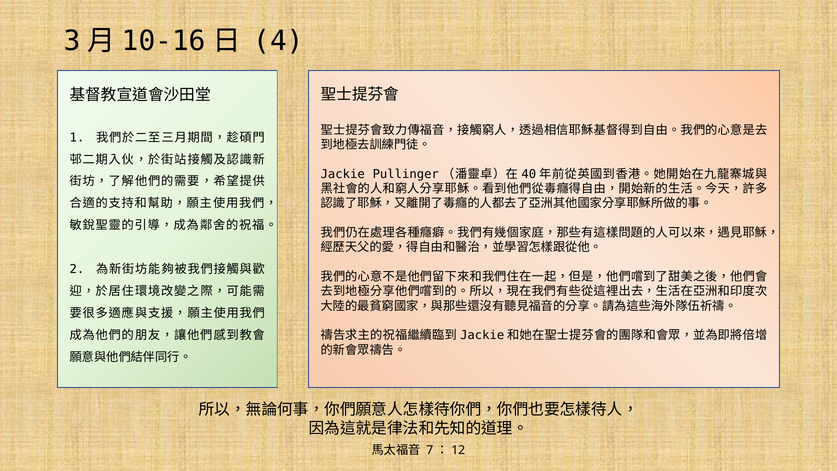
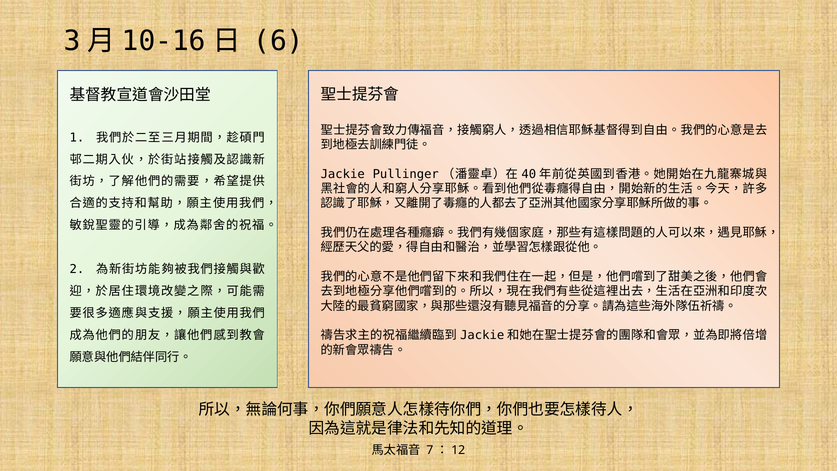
4: 4 -> 6
